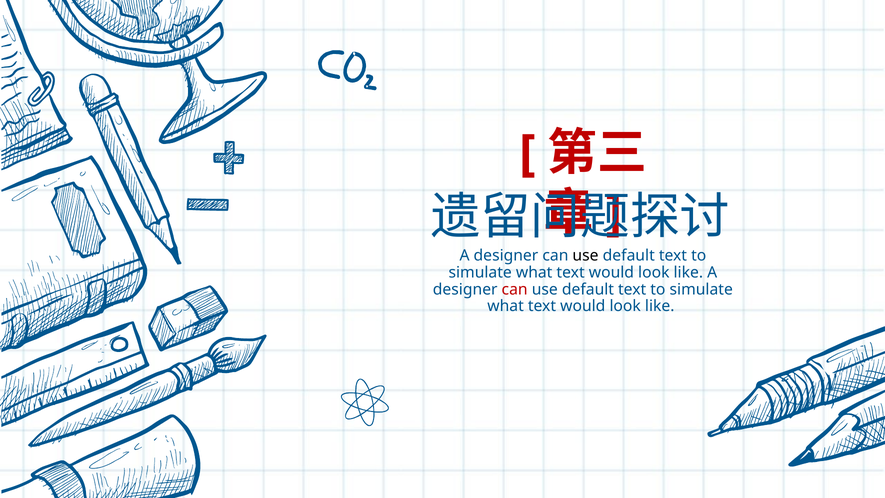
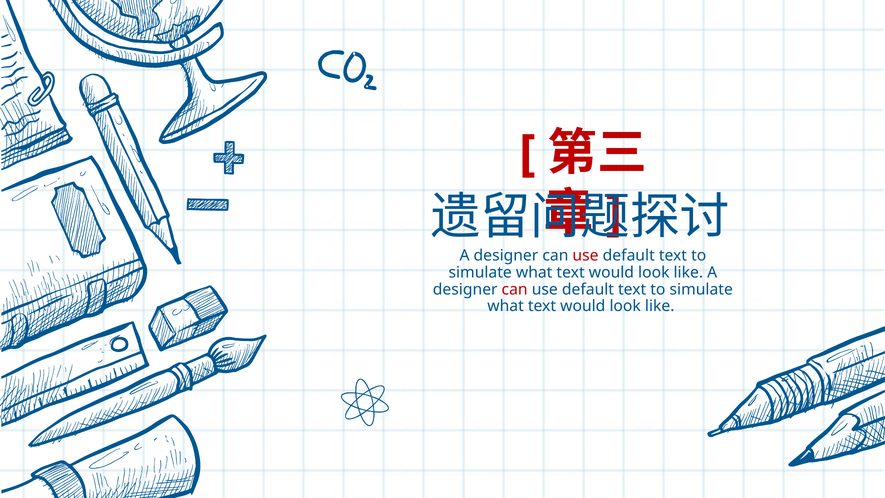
use at (585, 255) colour: black -> red
